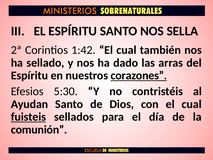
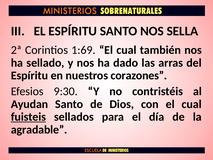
1:42: 1:42 -> 1:69
corazones underline: present -> none
5:30: 5:30 -> 9:30
comunión: comunión -> agradable
